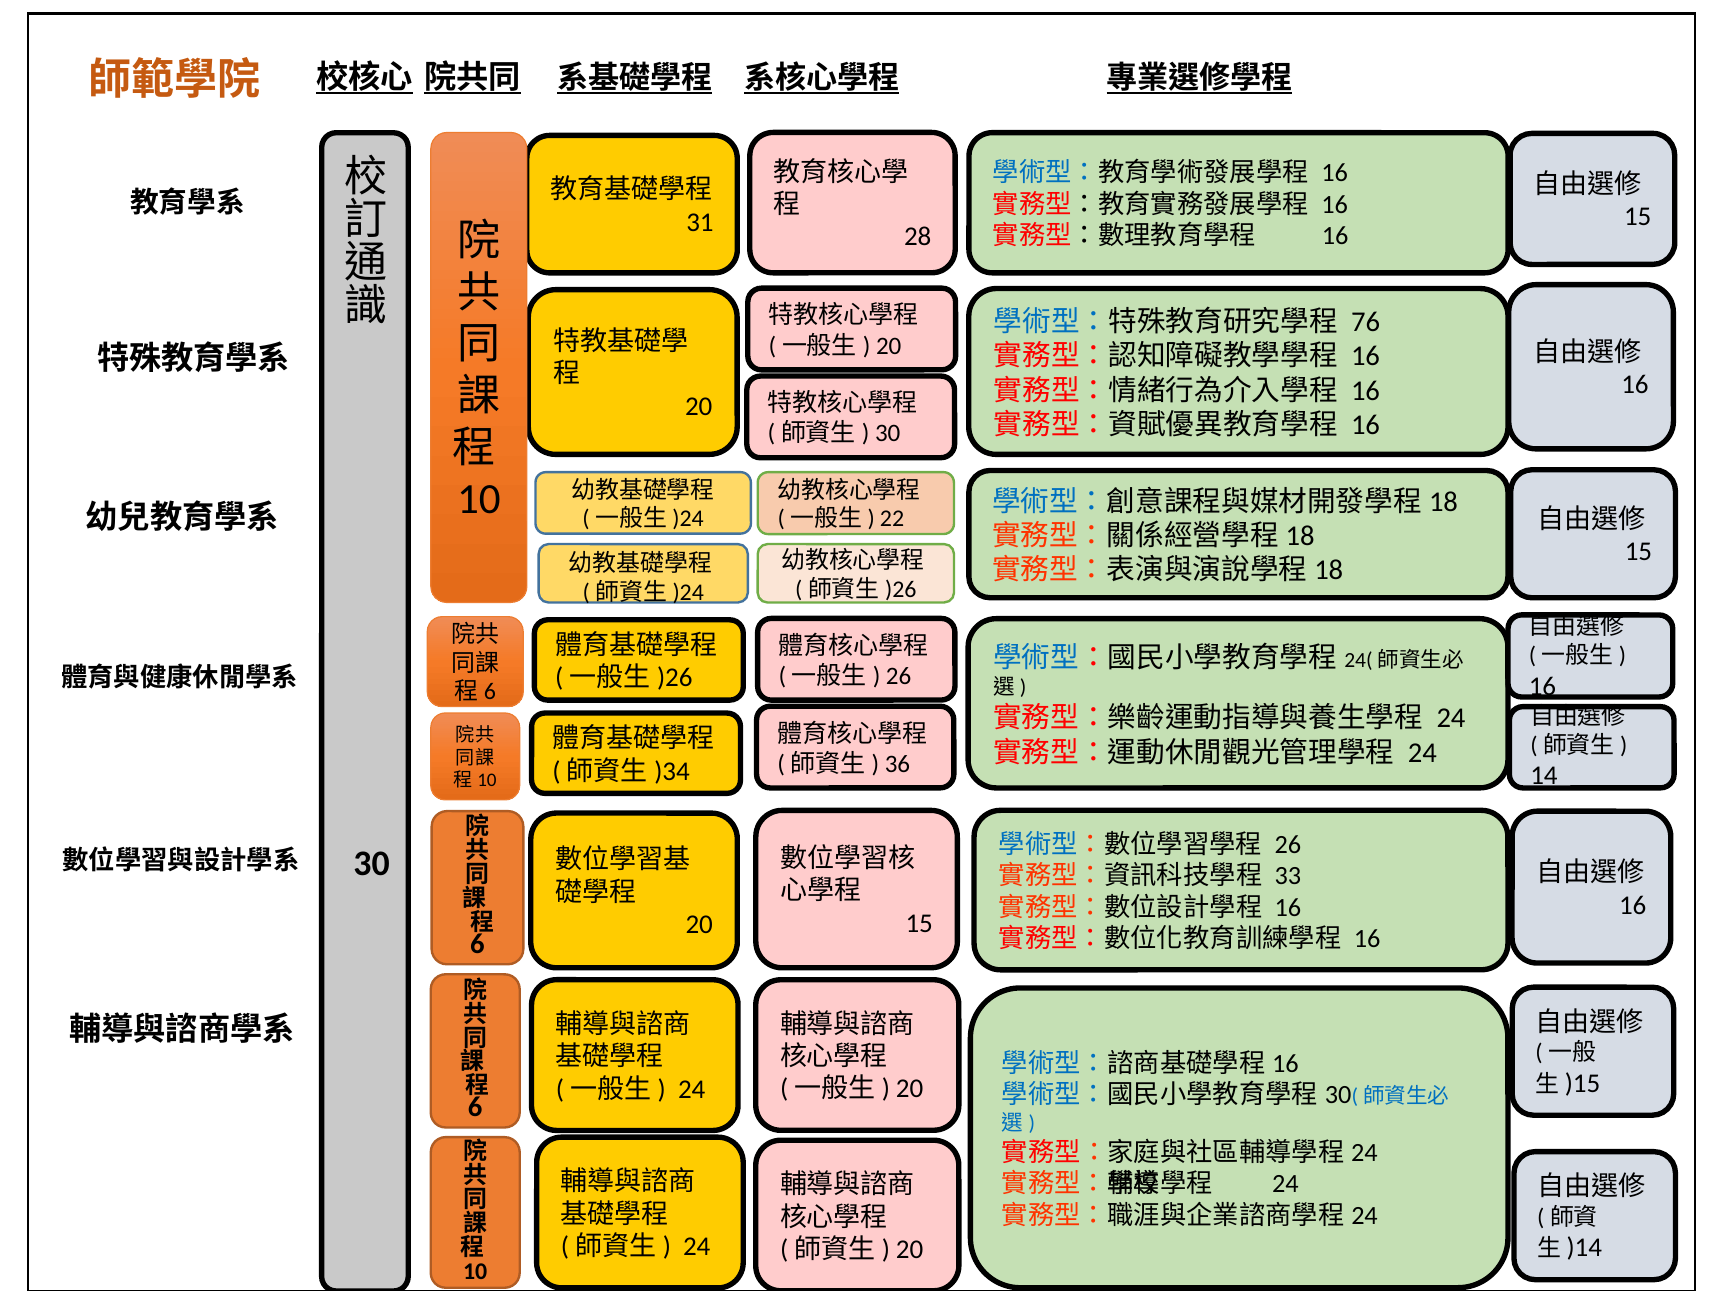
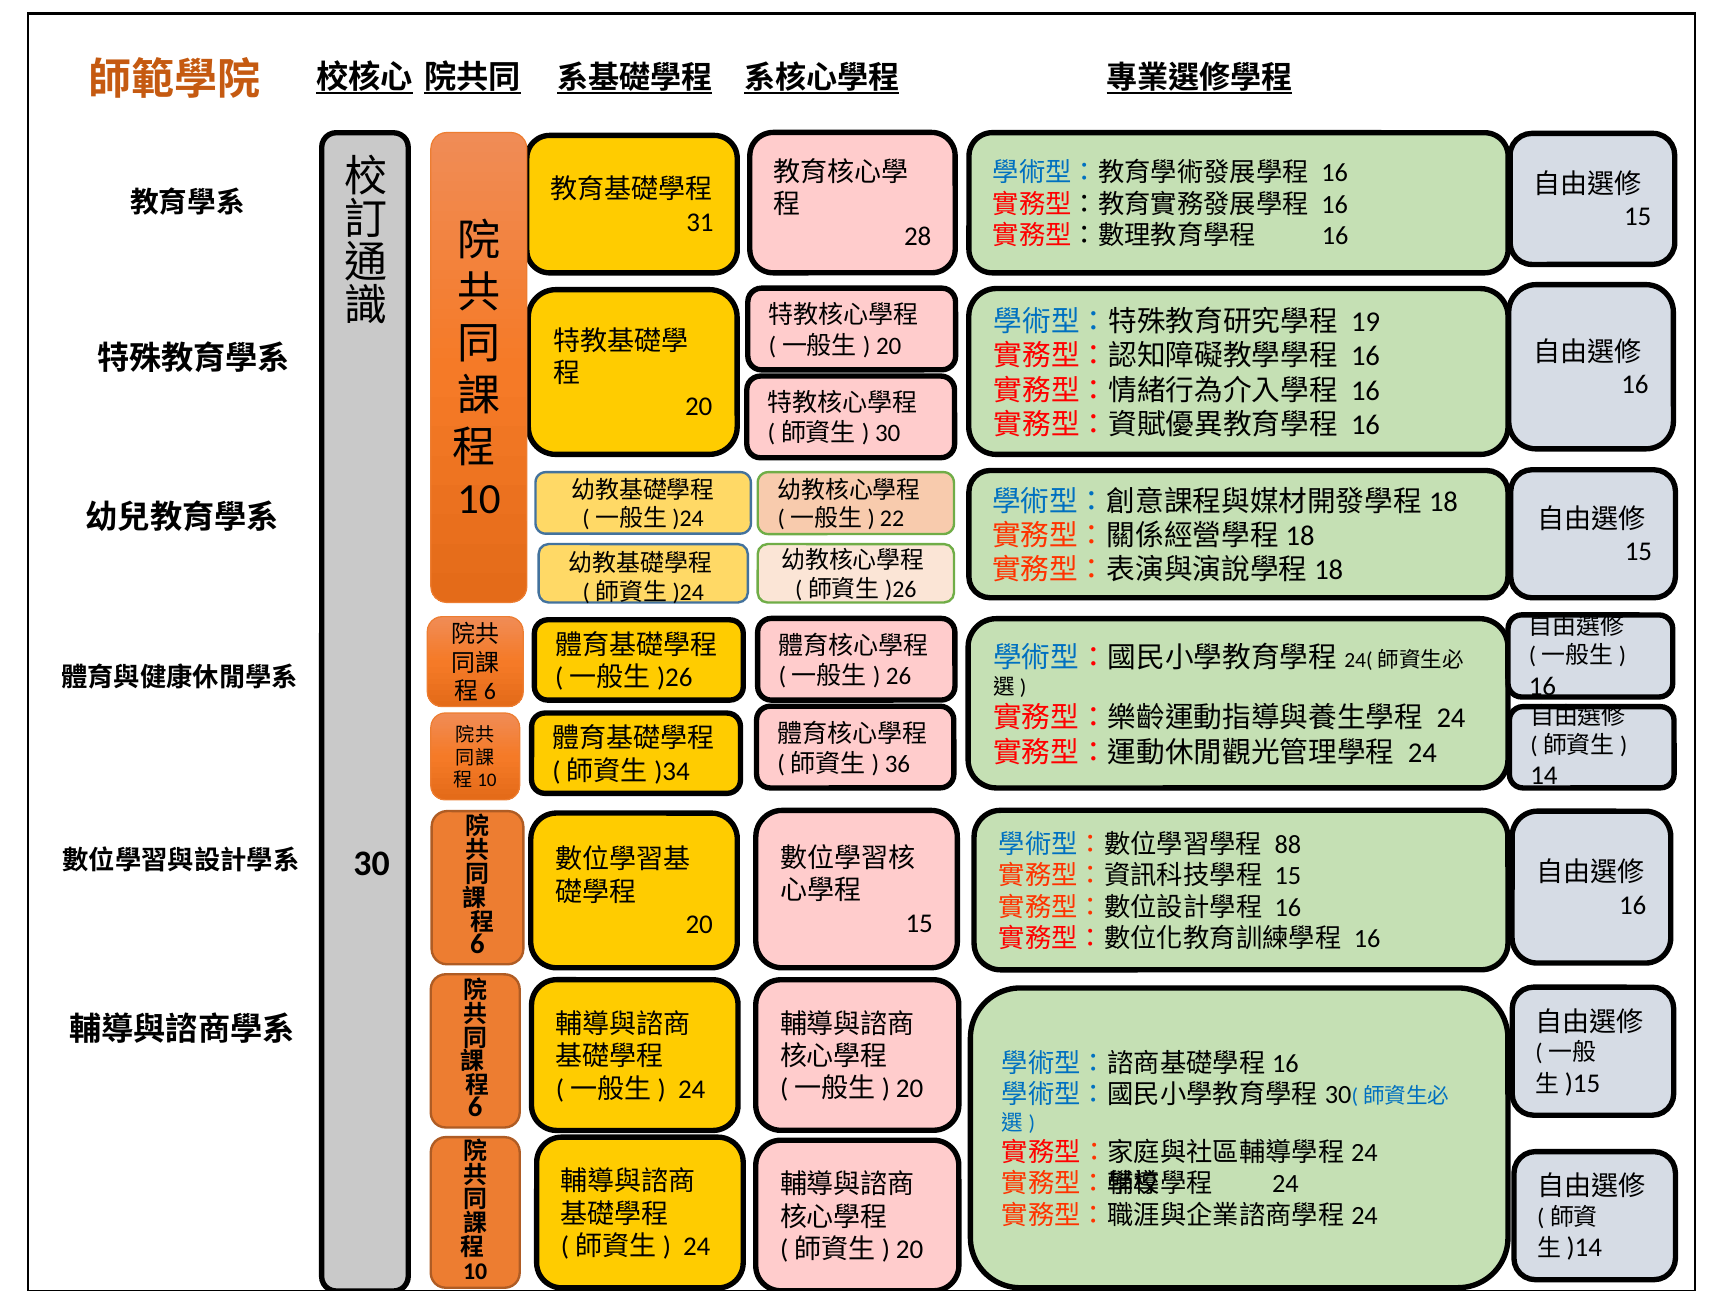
76: 76 -> 19
26 at (1288, 844): 26 -> 88
33 at (1288, 876): 33 -> 15
